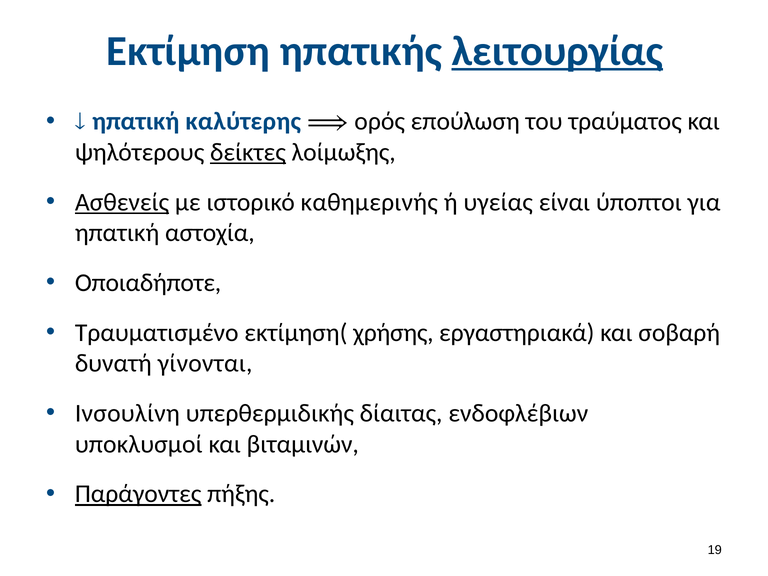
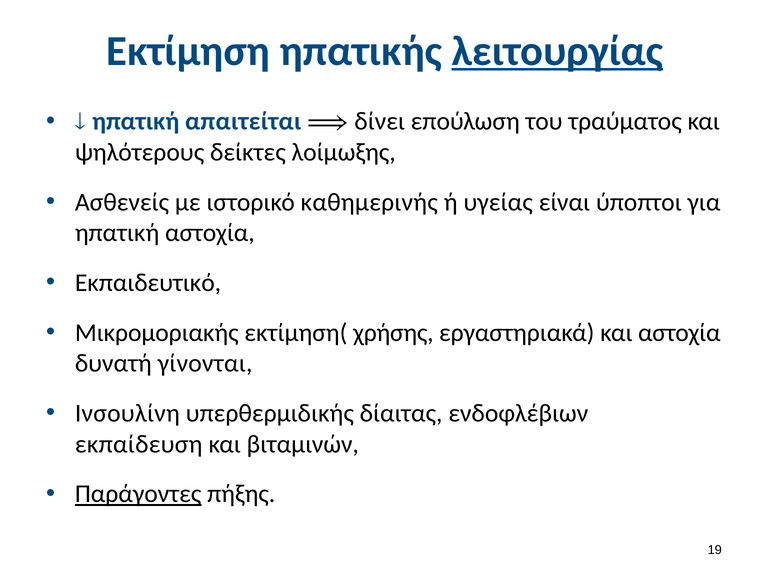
καλύτερης: καλύτερης -> απαιτείται
ορός: ορός -> δίνει
δείκτες underline: present -> none
Ασθενείς underline: present -> none
Οποιαδήποτε: Οποιαδήποτε -> Εκπαιδευτικό
Τραυματισμένο: Τραυματισμένο -> Μικρομοριακής
και σοβαρή: σοβαρή -> αστοχία
υποκλυσμοί: υποκλυσμοί -> εκπαίδευση
